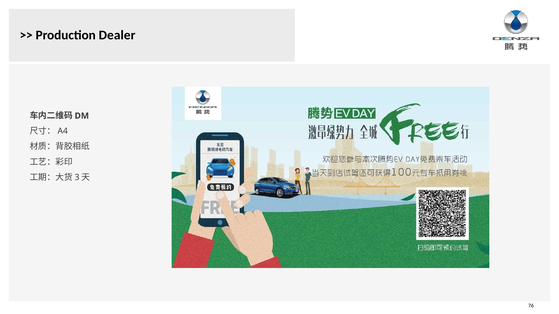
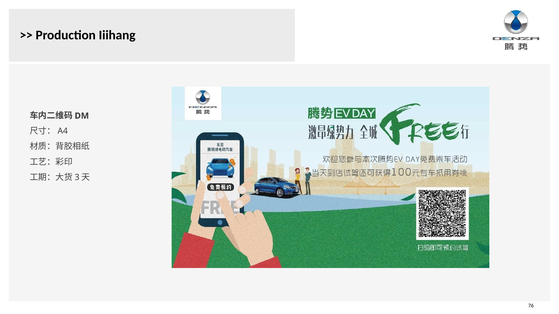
Dealer: Dealer -> Iiihang
